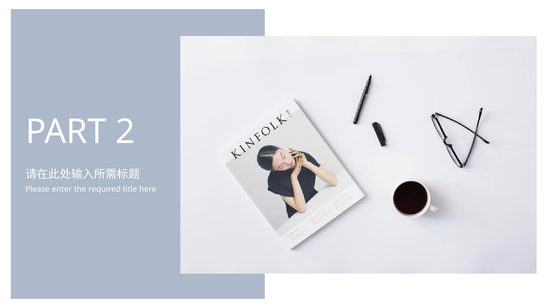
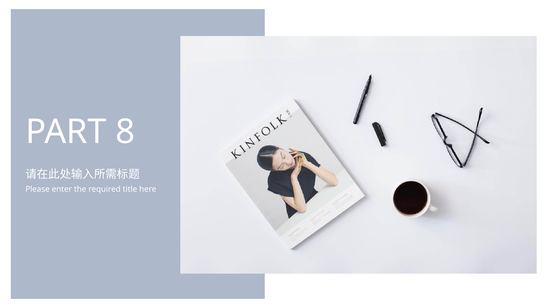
2: 2 -> 8
